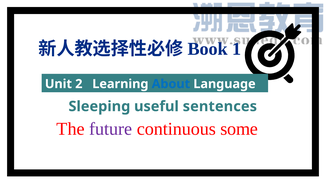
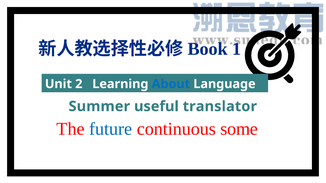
Sleeping: Sleeping -> Summer
sentences: sentences -> translator
future colour: purple -> blue
